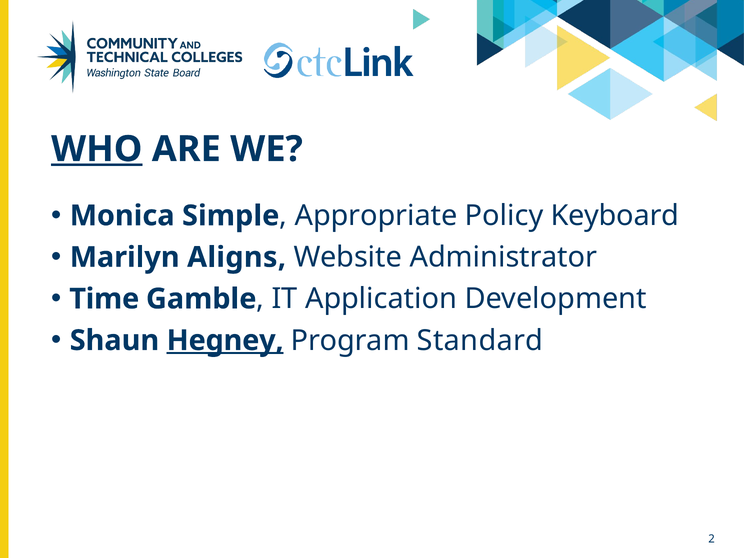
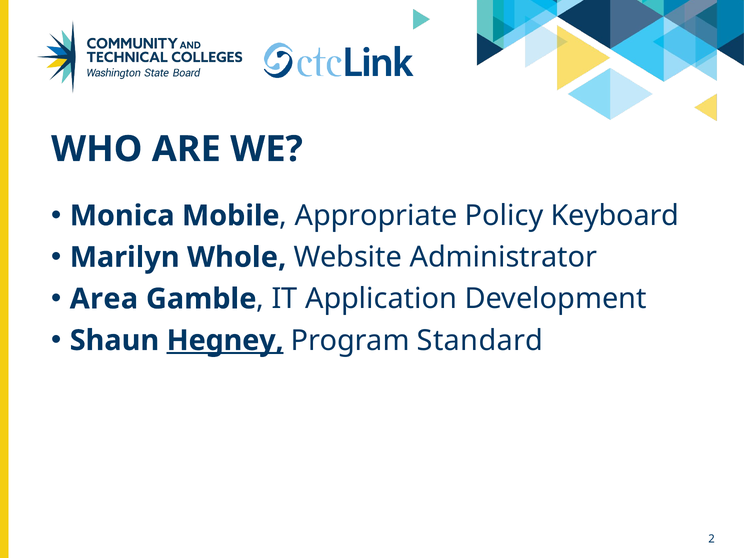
WHO underline: present -> none
Simple: Simple -> Mobile
Aligns: Aligns -> Whole
Time: Time -> Area
